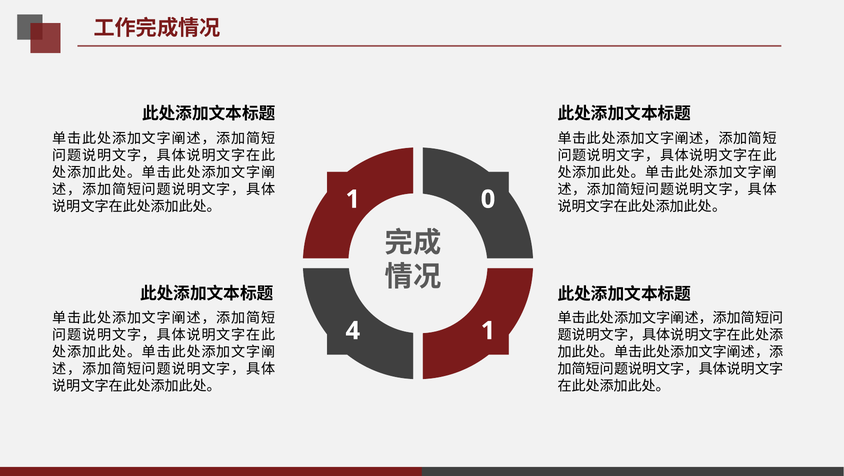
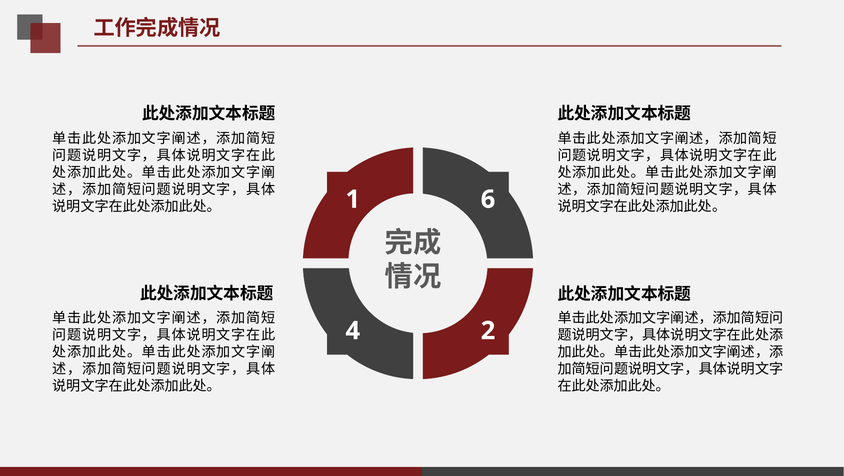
0: 0 -> 6
4 1: 1 -> 2
